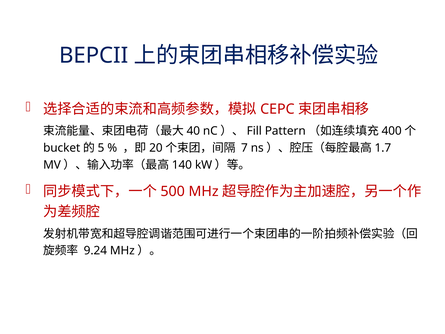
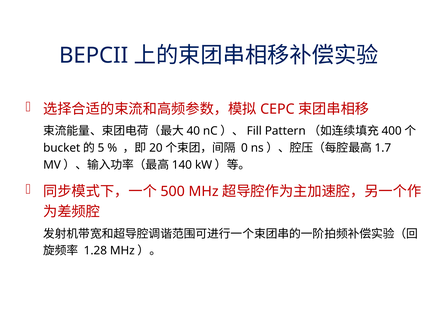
7: 7 -> 0
9.24: 9.24 -> 1.28
